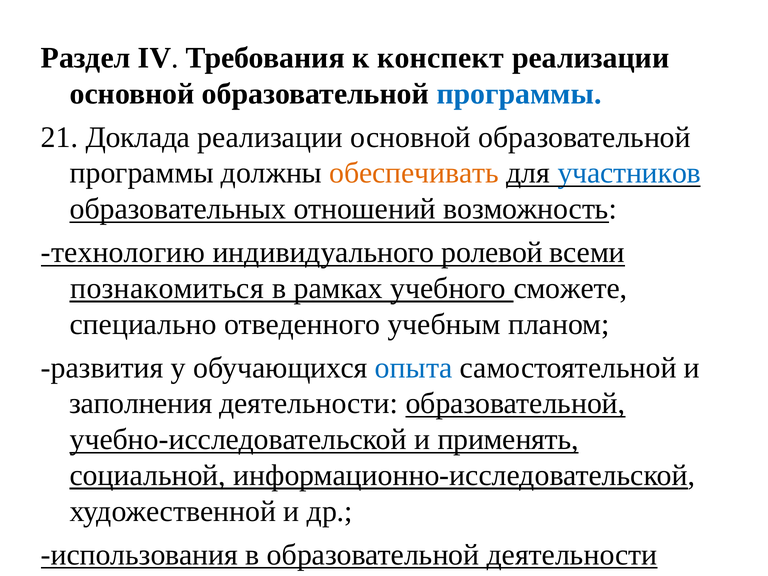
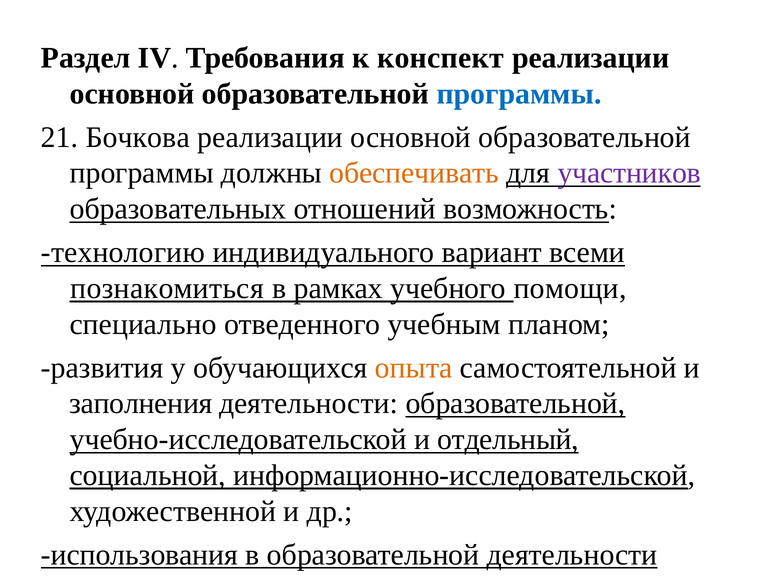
Доклада: Доклада -> Бочкова
участников colour: blue -> purple
ролевой: ролевой -> вариант
сможете: сможете -> помощи
опыта colour: blue -> orange
применять: применять -> отдельный
